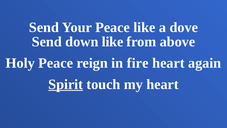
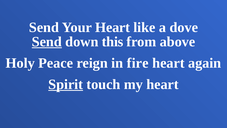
Your Peace: Peace -> Heart
Send at (47, 42) underline: none -> present
down like: like -> this
